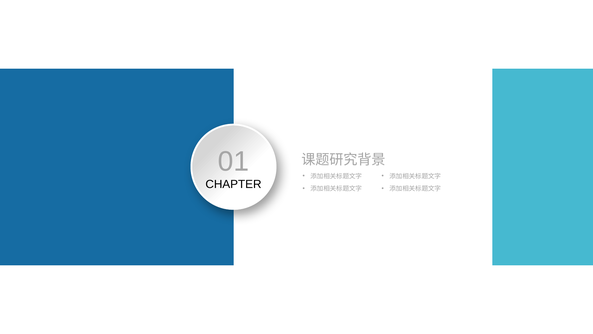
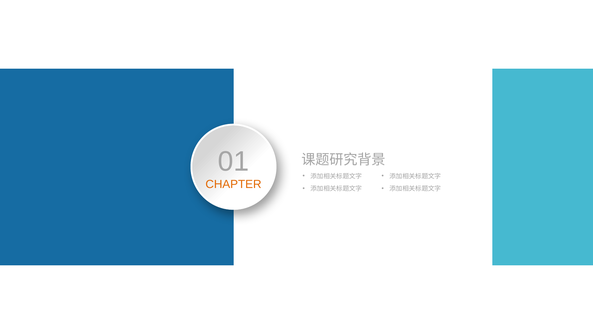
CHAPTER colour: black -> orange
